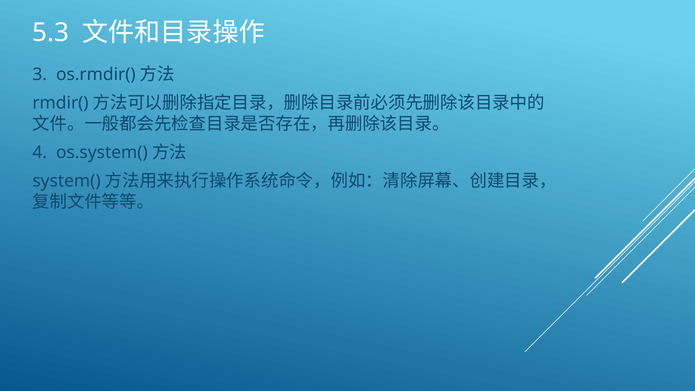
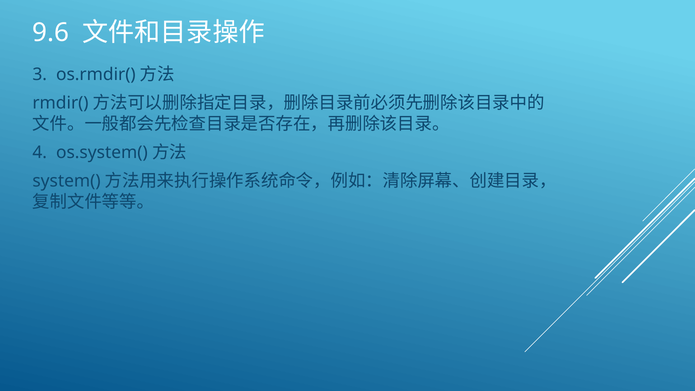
5.3: 5.3 -> 9.6
